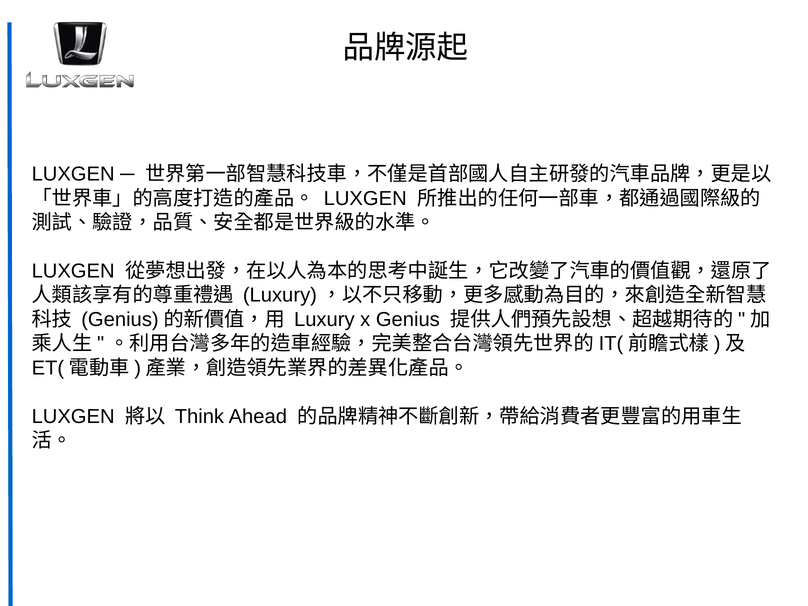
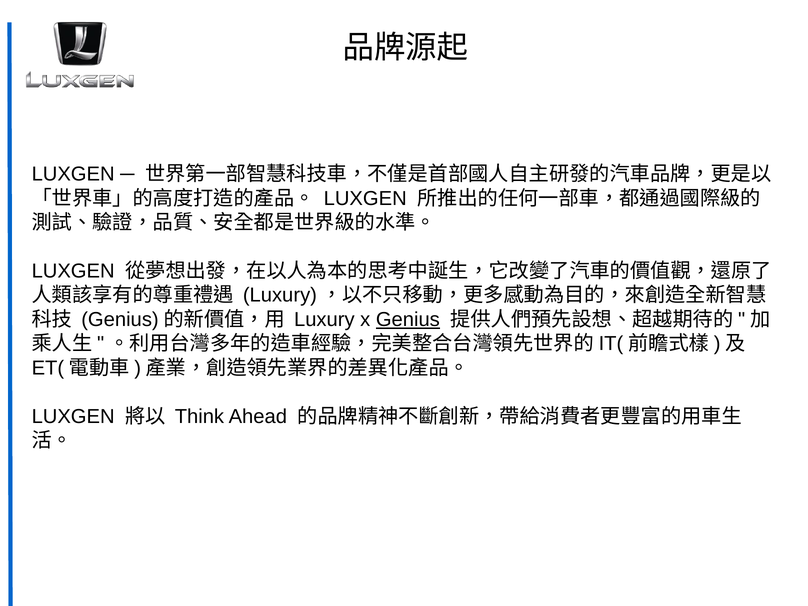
Genius underline: none -> present
